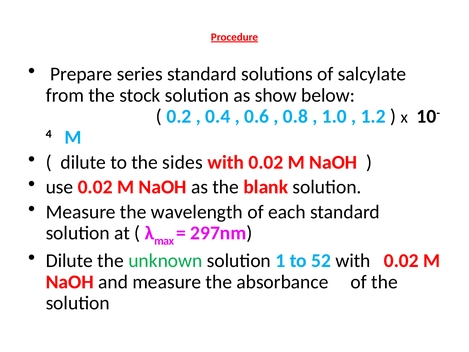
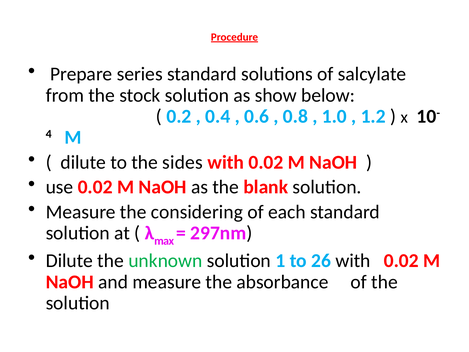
wavelength: wavelength -> considering
52: 52 -> 26
